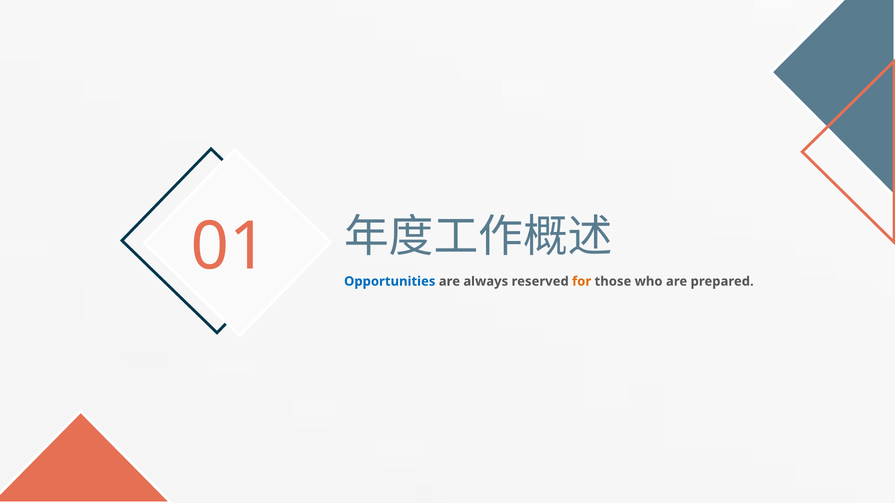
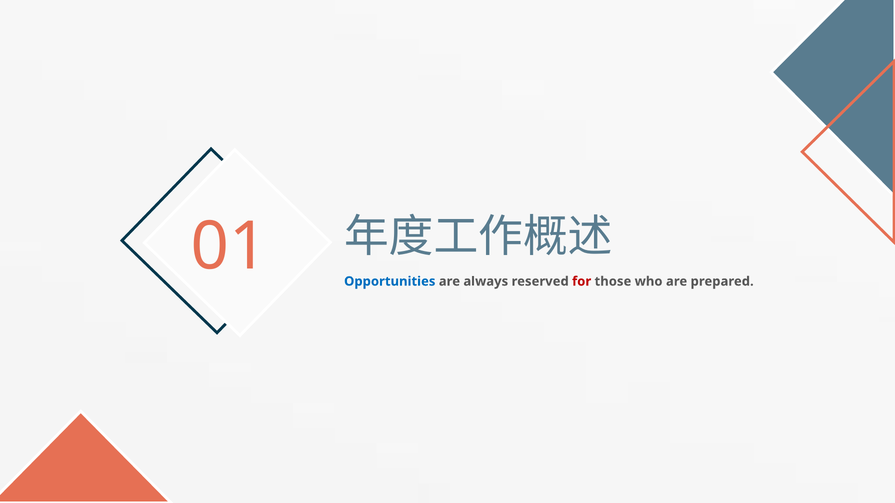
for colour: orange -> red
